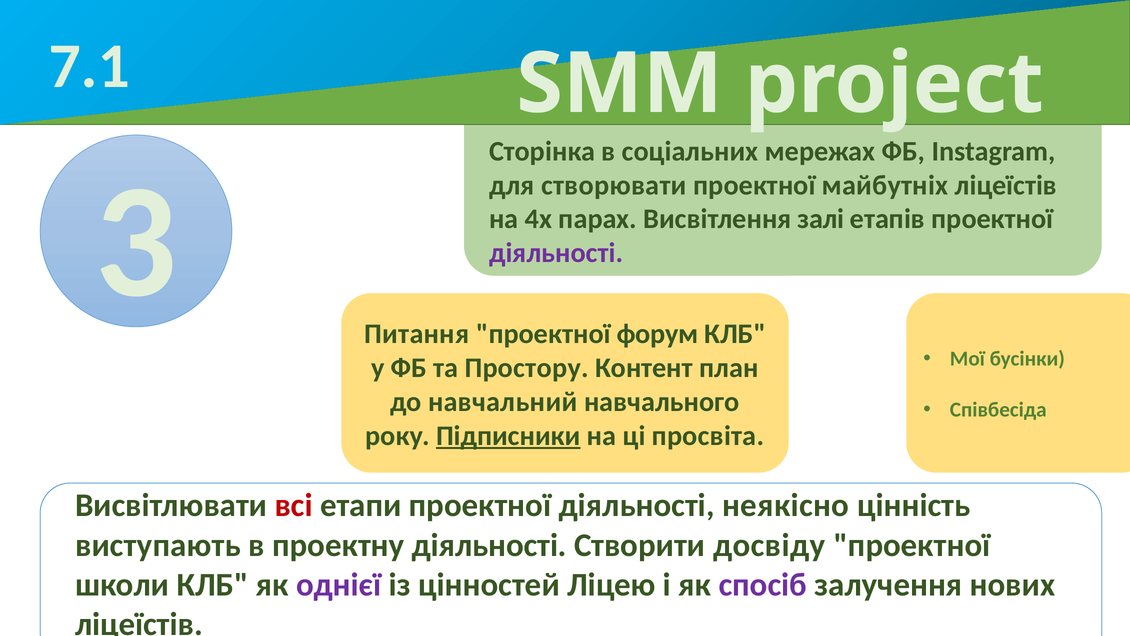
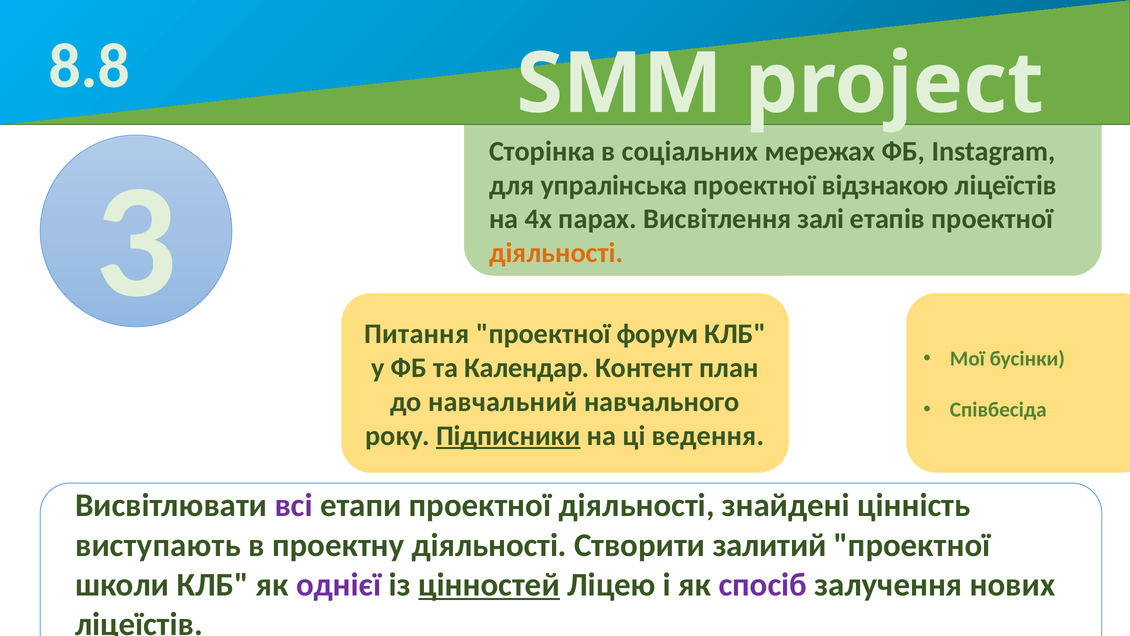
7.1: 7.1 -> 8.8
створювати: створювати -> упралінська
майбутніх: майбутніх -> відзнакою
діяльності at (556, 253) colour: purple -> orange
Простору: Простору -> Календар
просвіта: просвіта -> ведення
всі colour: red -> purple
неякісно: неякісно -> знайдені
досвіду: досвіду -> залитий
цінностей underline: none -> present
